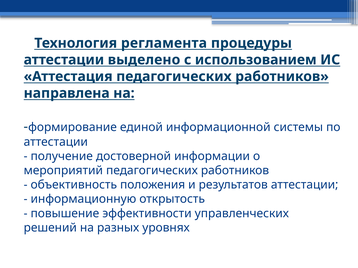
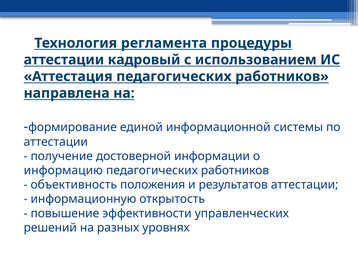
выделено: выделено -> кадровый
мероприятий: мероприятий -> информацию
